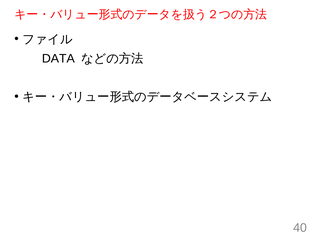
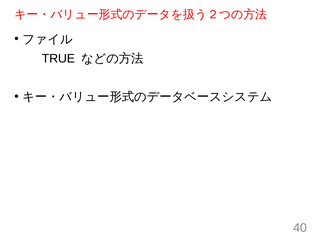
DATA: DATA -> TRUE
